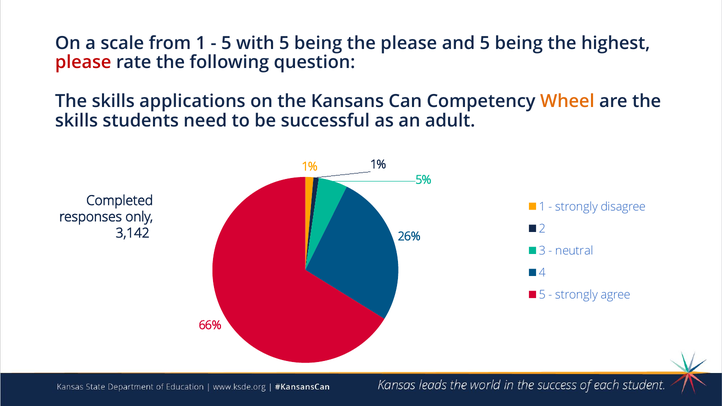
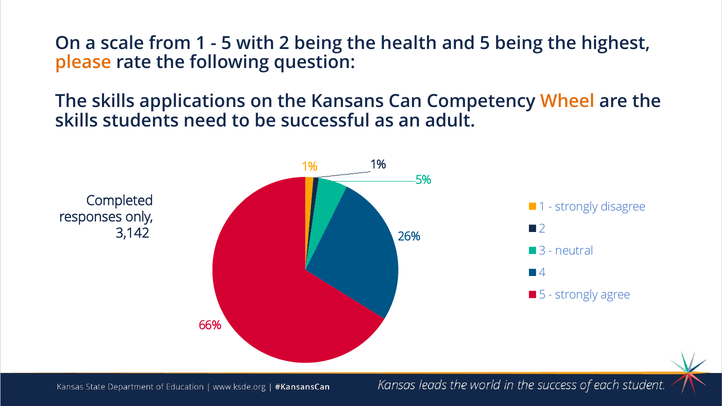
with 5: 5 -> 2
the please: please -> health
please at (83, 63) colour: red -> orange
